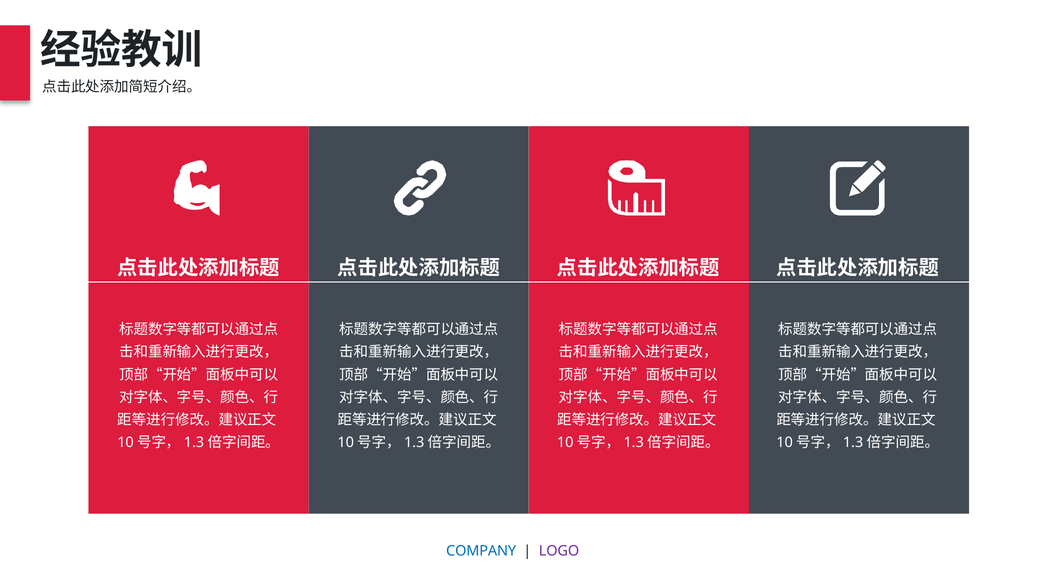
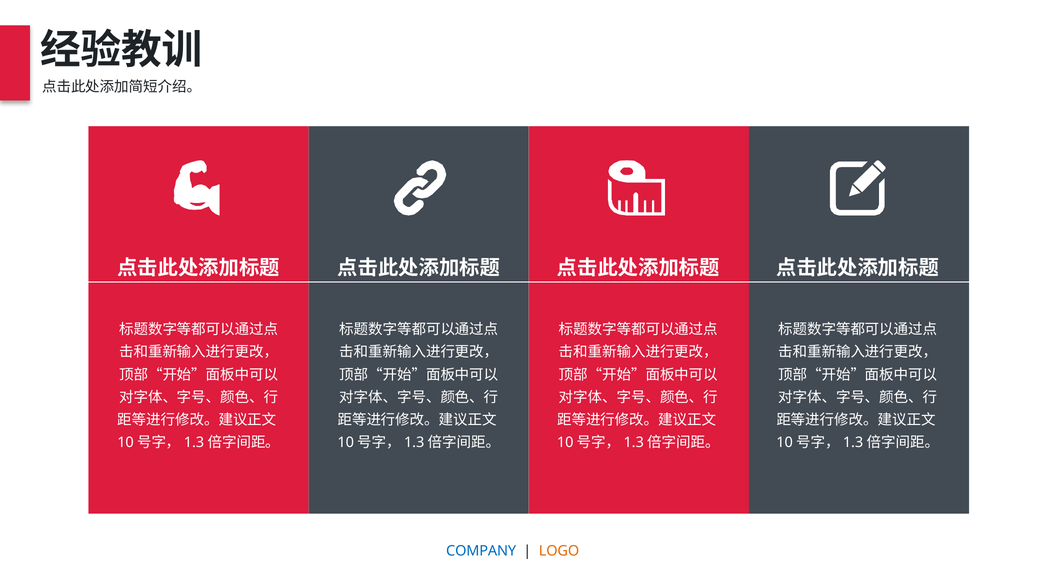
LOGO colour: purple -> orange
